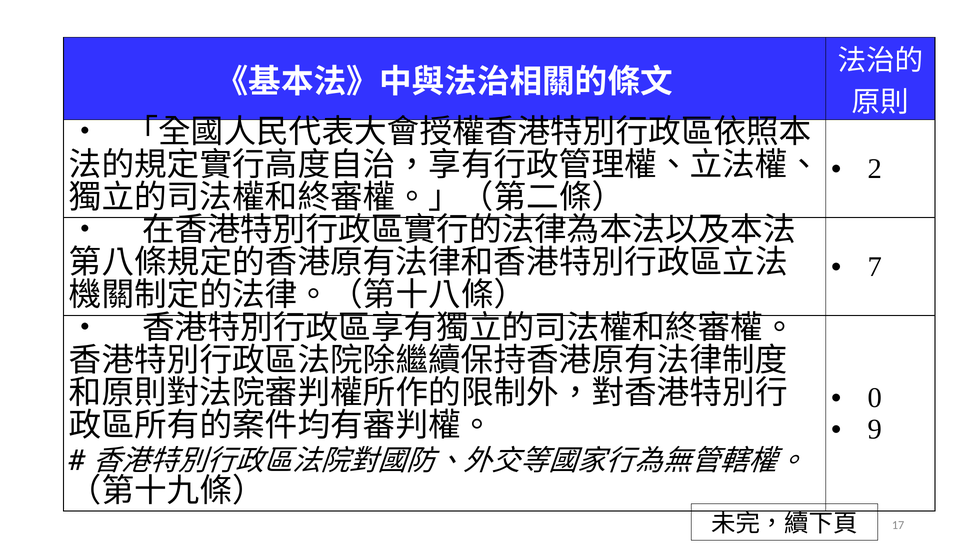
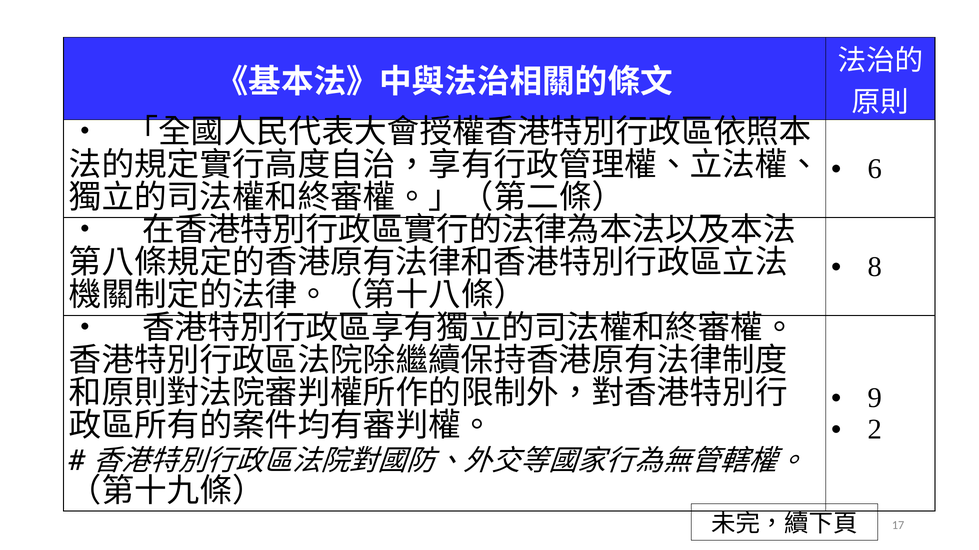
2: 2 -> 6
7: 7 -> 8
0: 0 -> 9
9: 9 -> 2
